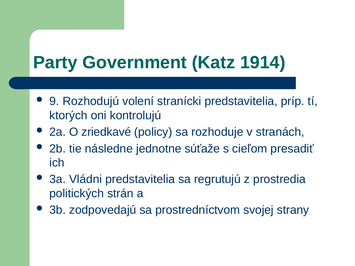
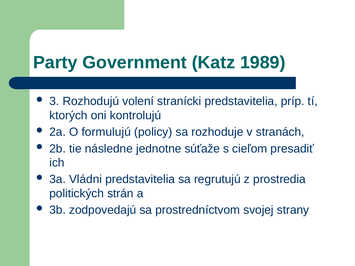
1914: 1914 -> 1989
9: 9 -> 3
zriedkavé: zriedkavé -> formulujú
